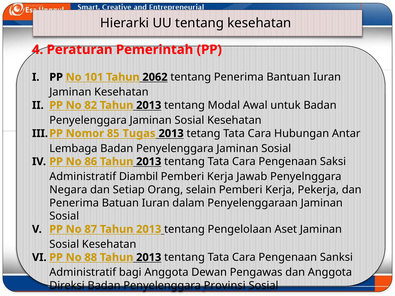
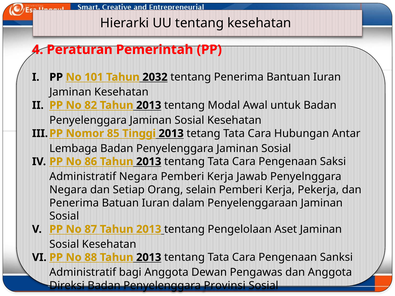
2062: 2062 -> 2032
Tugas: Tugas -> Tinggi
Administratif Diambil: Diambil -> Negara
